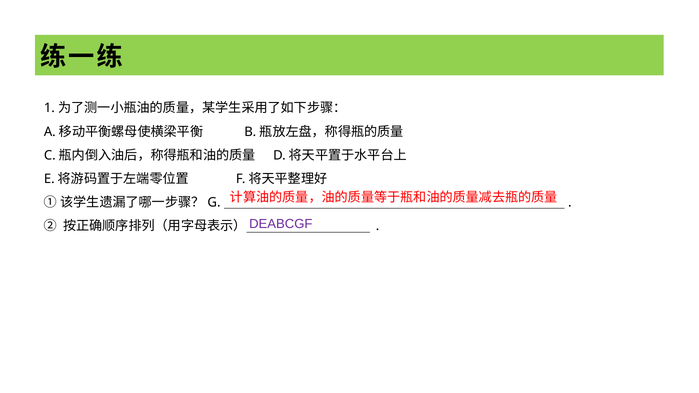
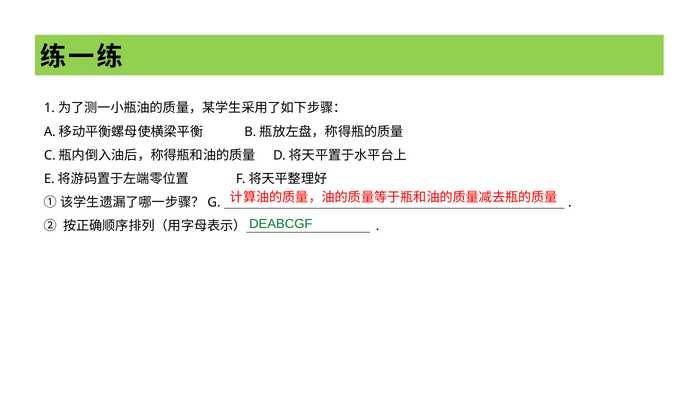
DEABCGF colour: purple -> green
